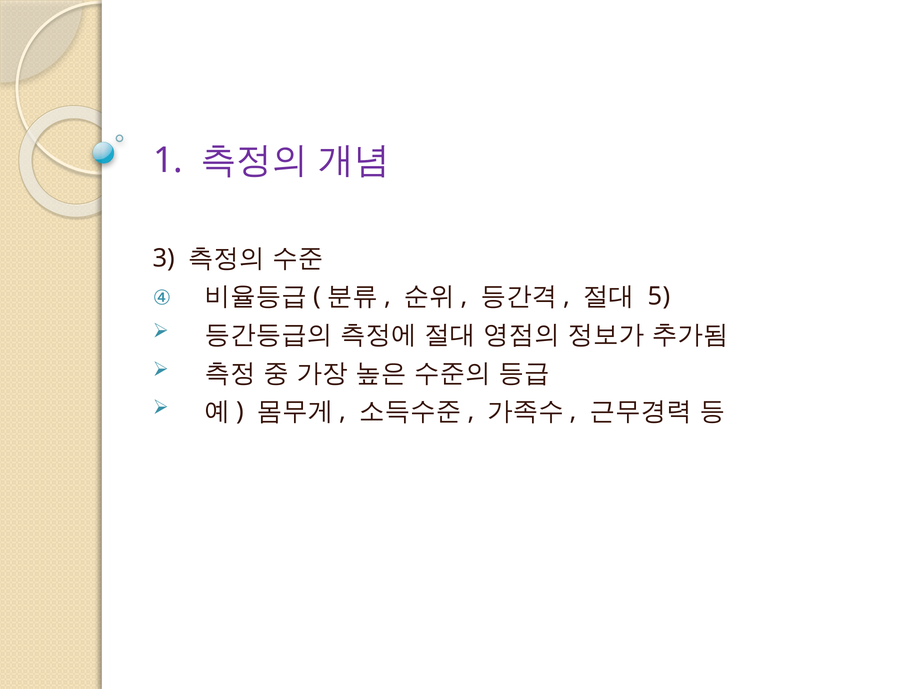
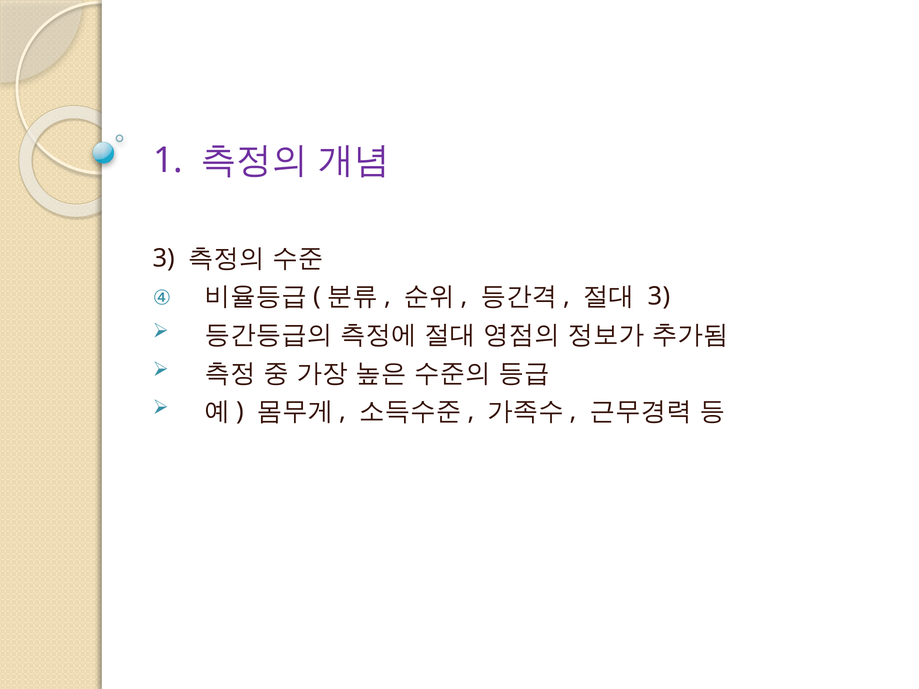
5 at (659, 297): 5 -> 3
